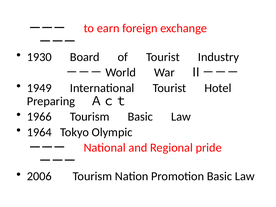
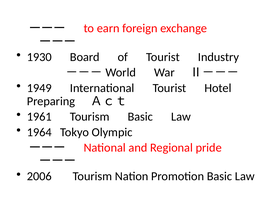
1966: 1966 -> 1961
